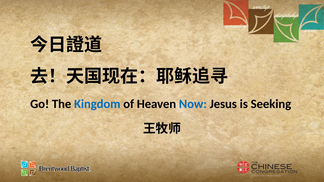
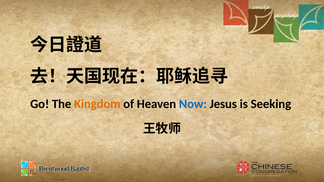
Kingdom colour: blue -> orange
